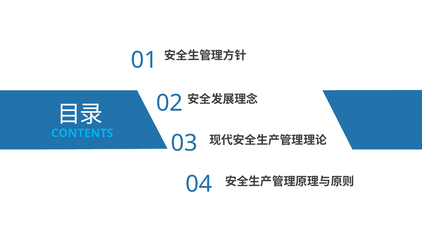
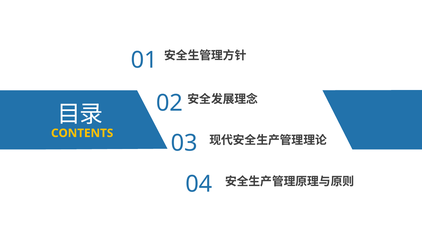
CONTENTS colour: light blue -> yellow
